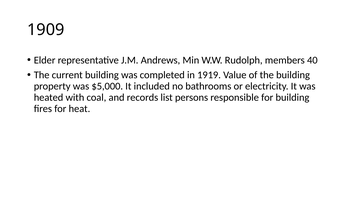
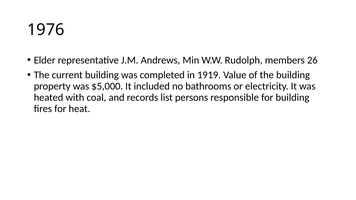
1909: 1909 -> 1976
40: 40 -> 26
